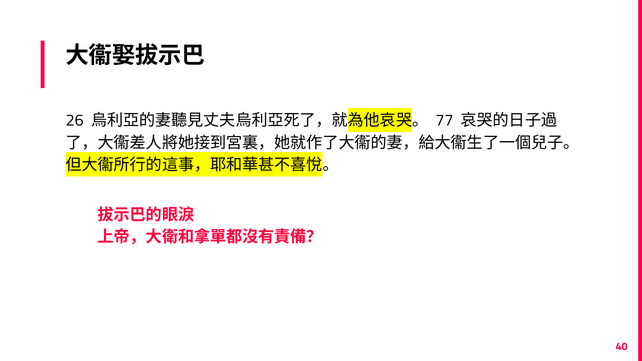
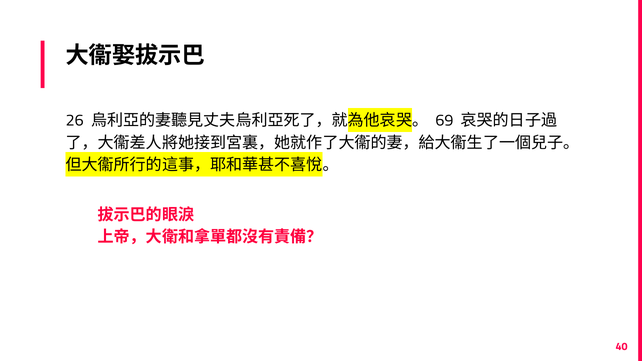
77: 77 -> 69
